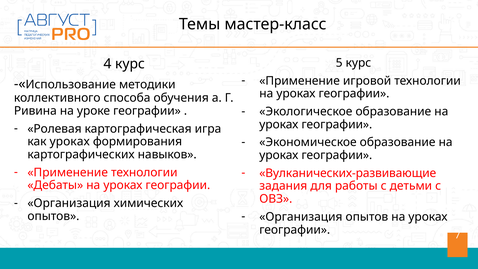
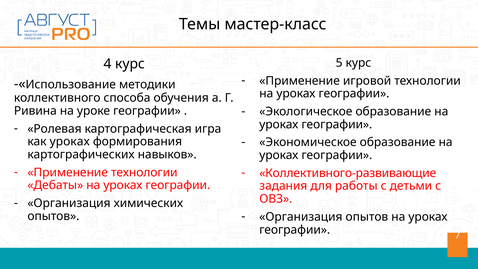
Вулканических-развивающие: Вулканических-развивающие -> Коллективного-развивающие
